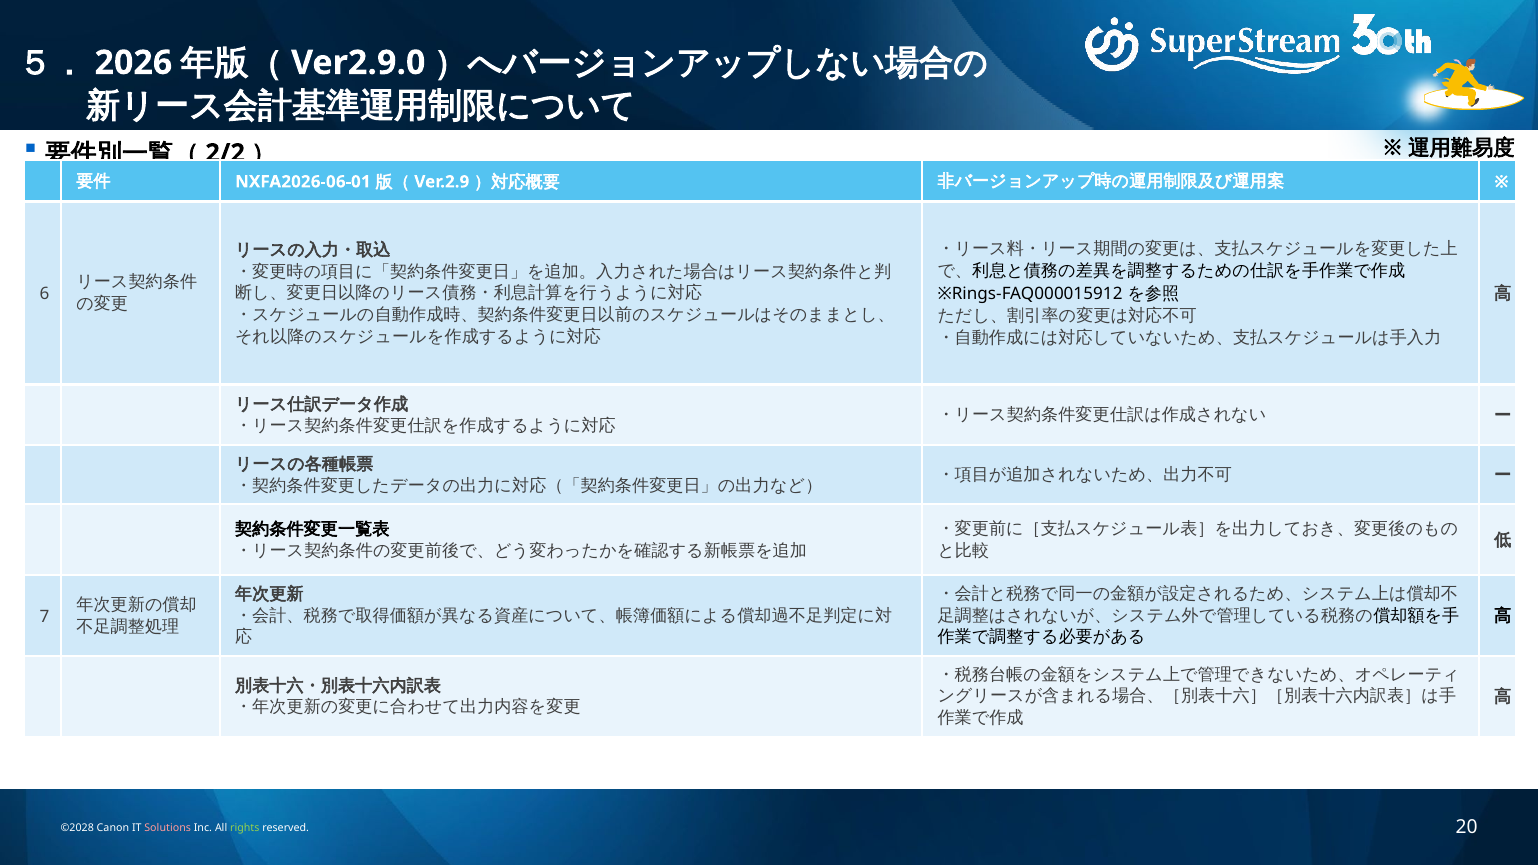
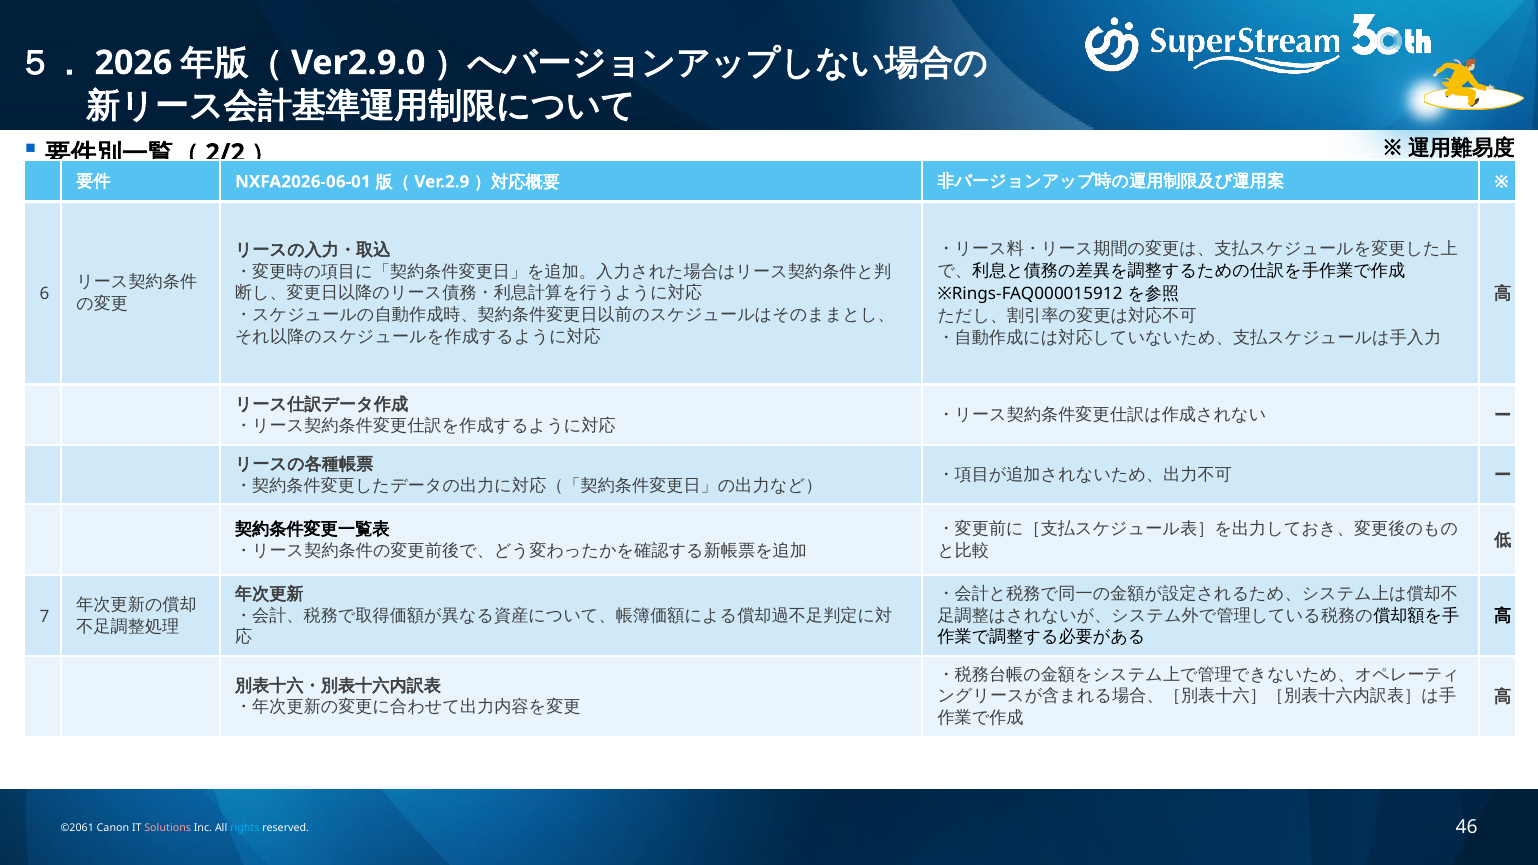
©2028: ©2028 -> ©2061
rights colour: light green -> light blue
20: 20 -> 46
